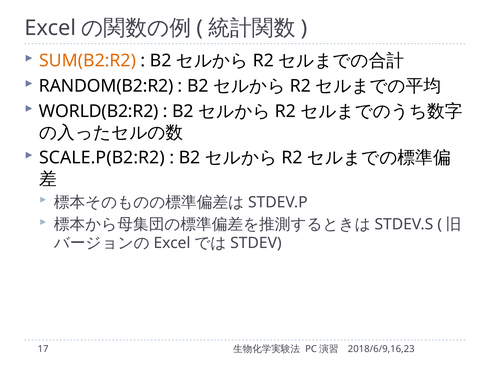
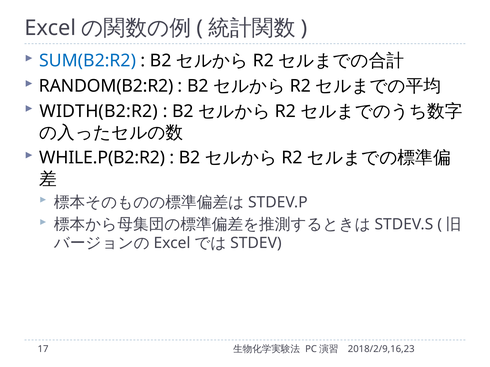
SUM(B2:R2 colour: orange -> blue
WORLD(B2:R2: WORLD(B2:R2 -> WIDTH(B2:R2
SCALE.P(B2:R2: SCALE.P(B2:R2 -> WHILE.P(B2:R2
2018/6/9,16,23: 2018/6/9,16,23 -> 2018/2/9,16,23
